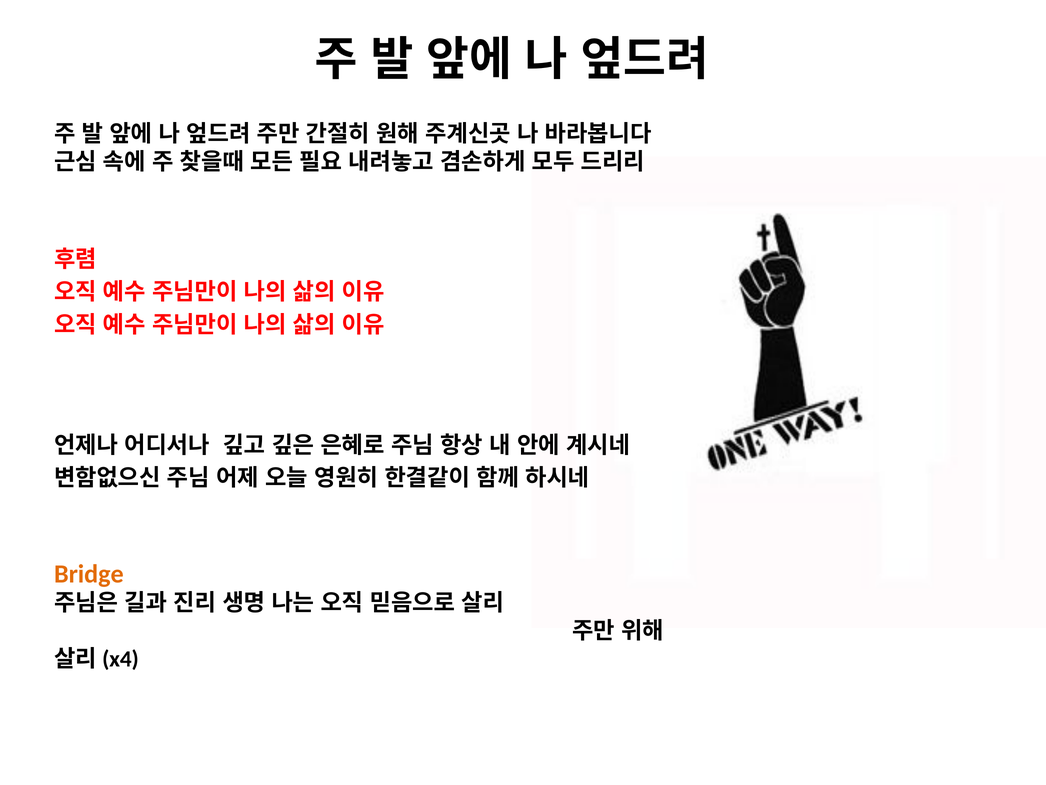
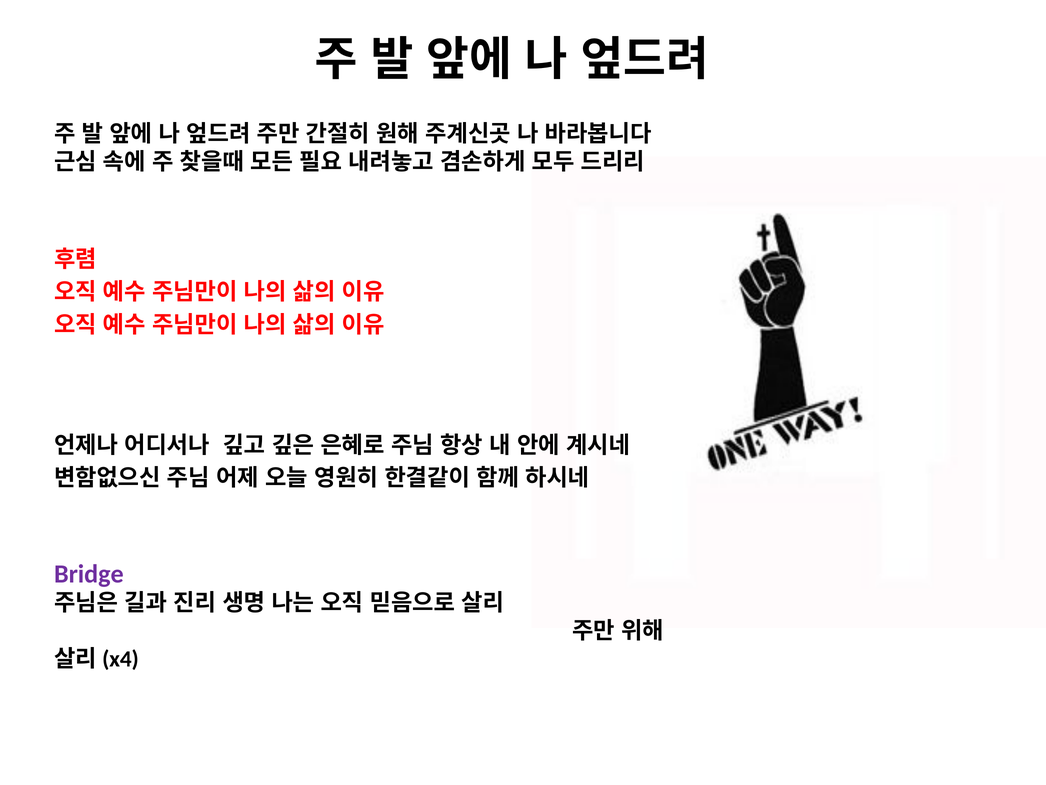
Bridge colour: orange -> purple
